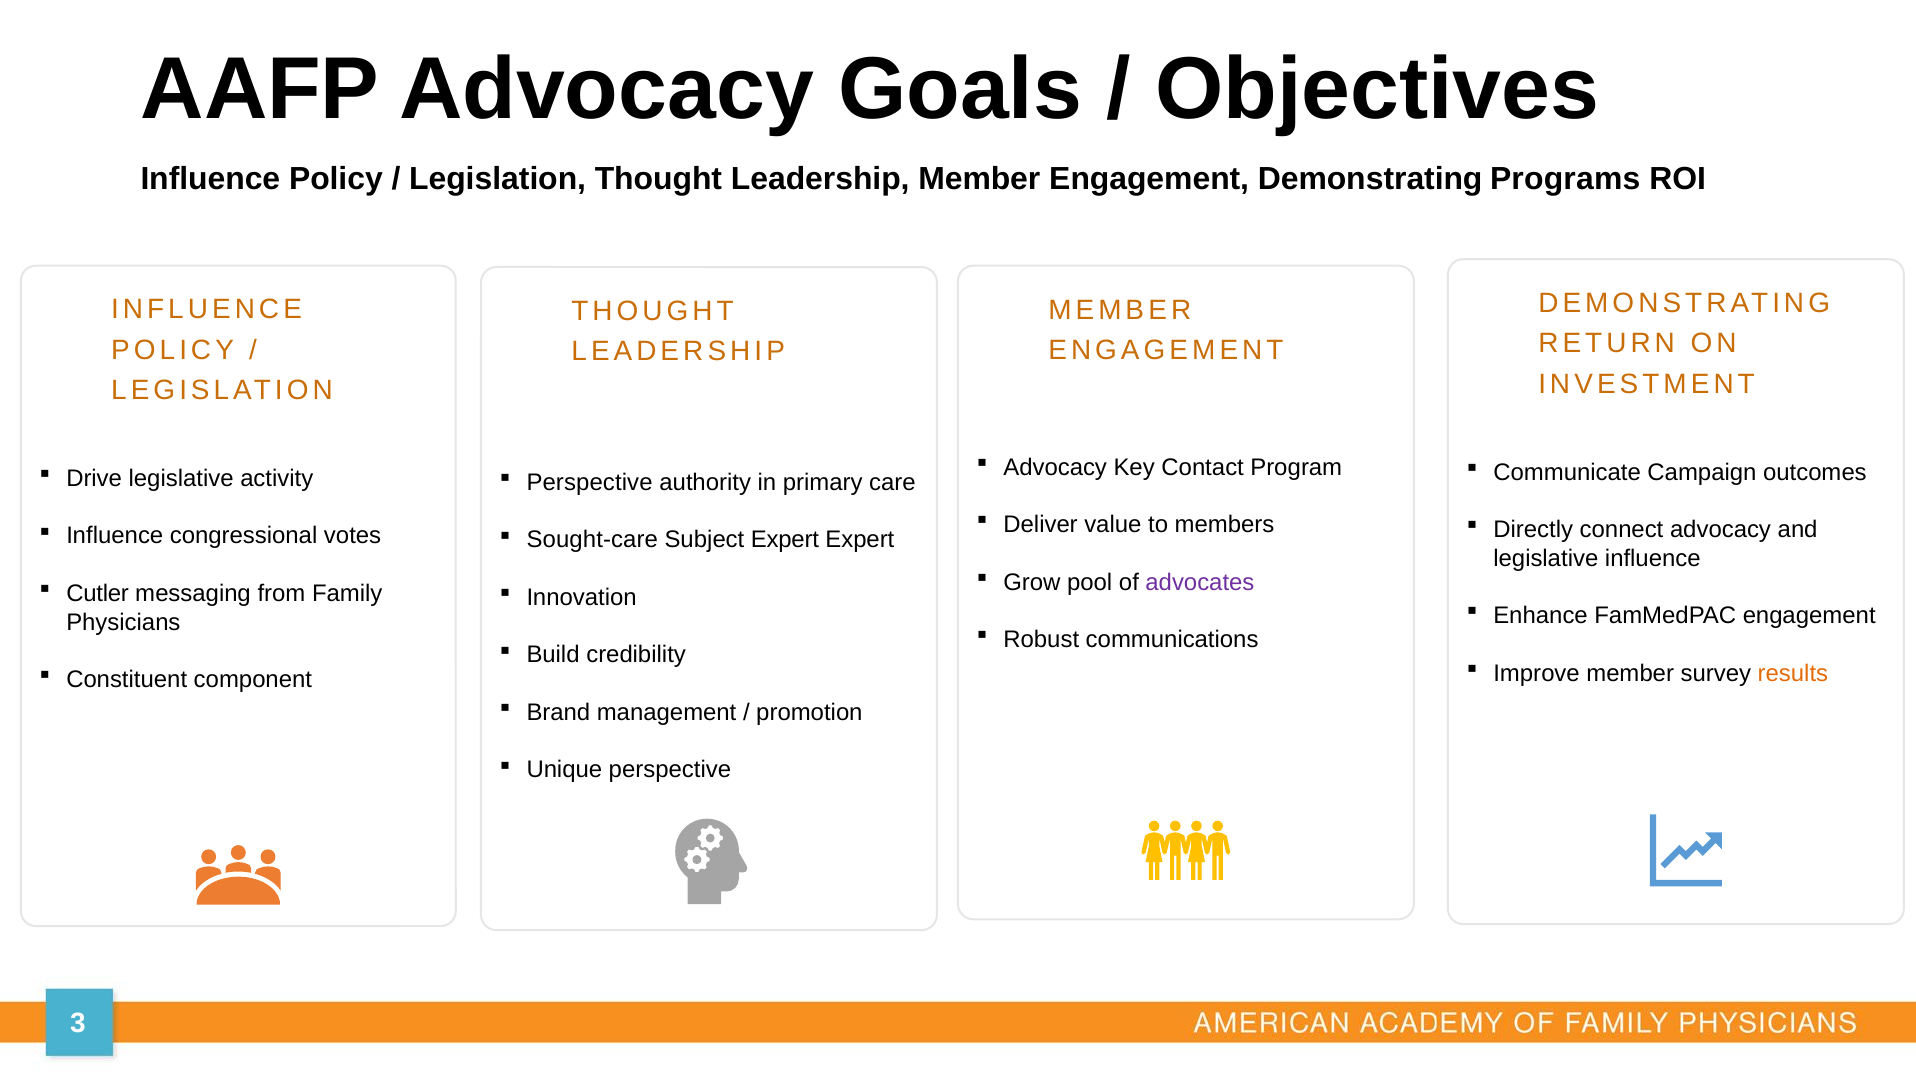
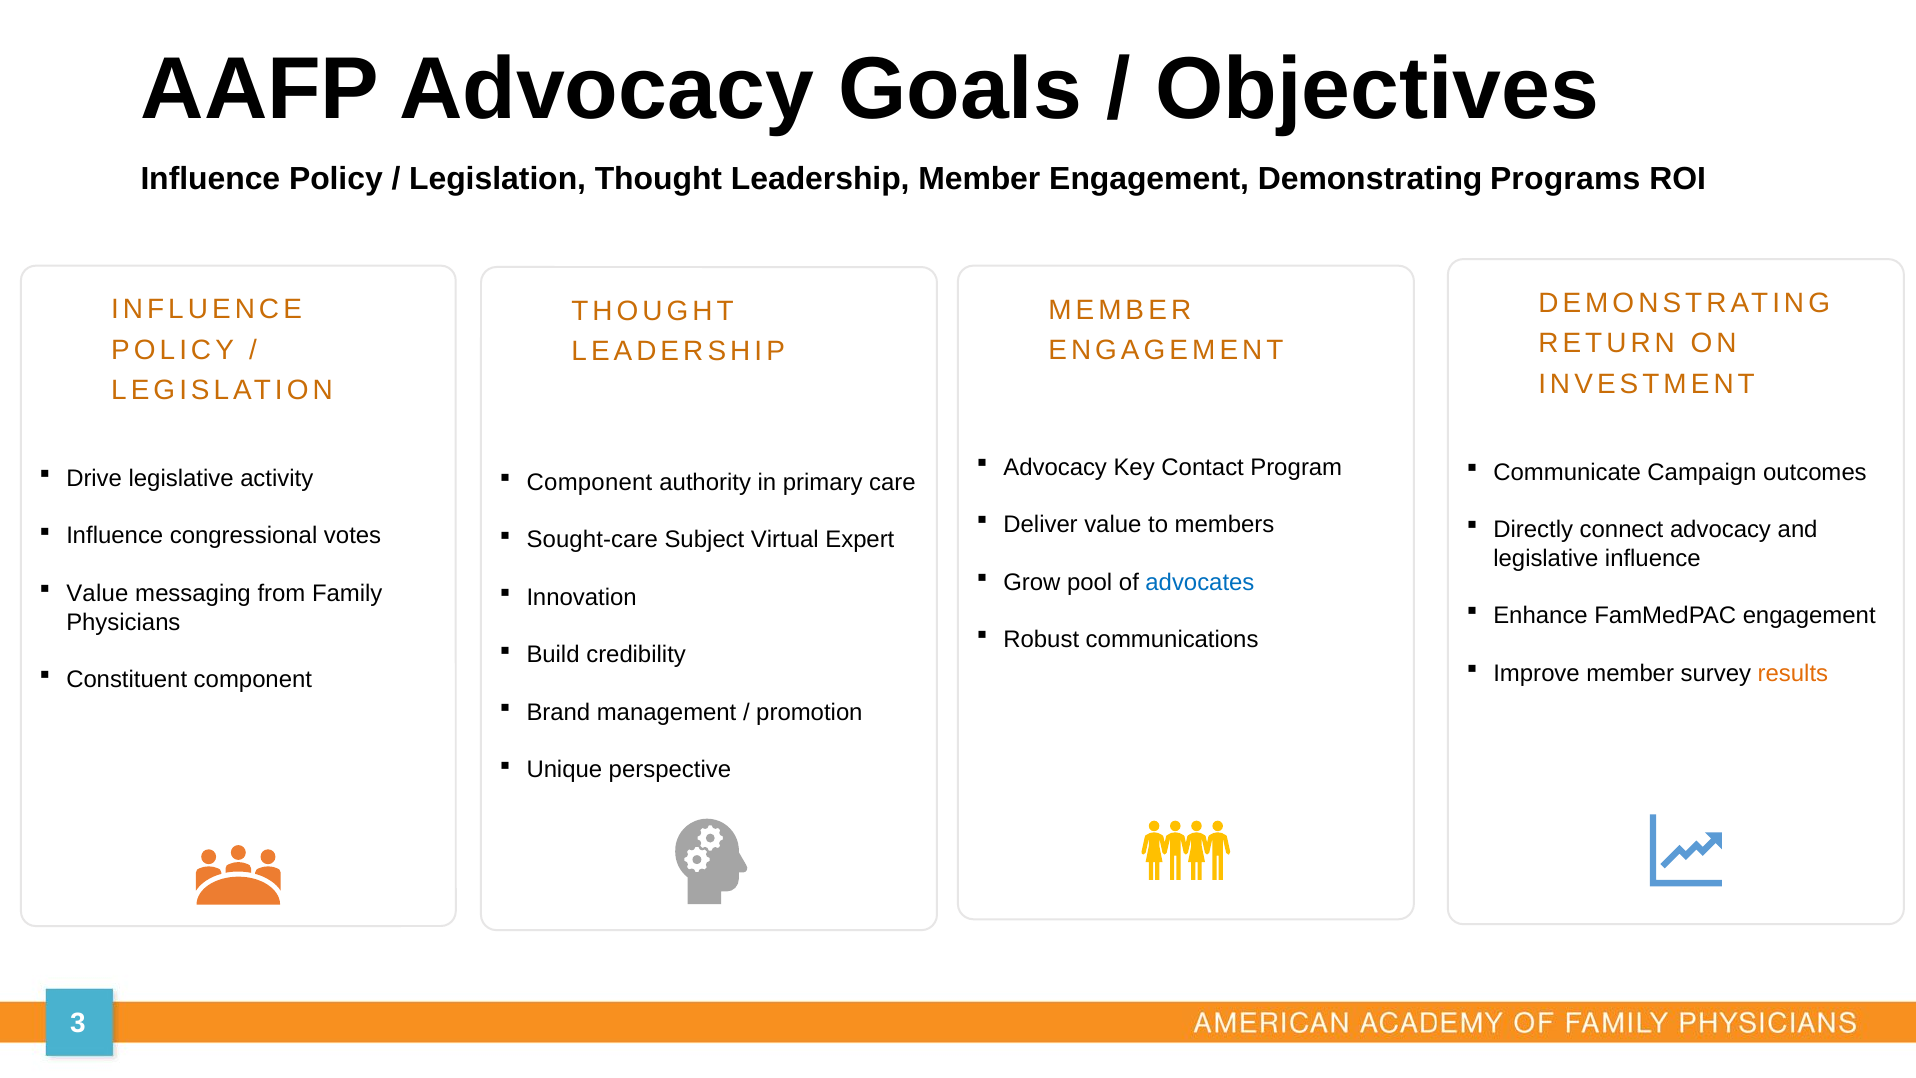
Perspective at (590, 482): Perspective -> Component
Subject Expert: Expert -> Virtual
advocates colour: purple -> blue
Cutler at (98, 593): Cutler -> Value
